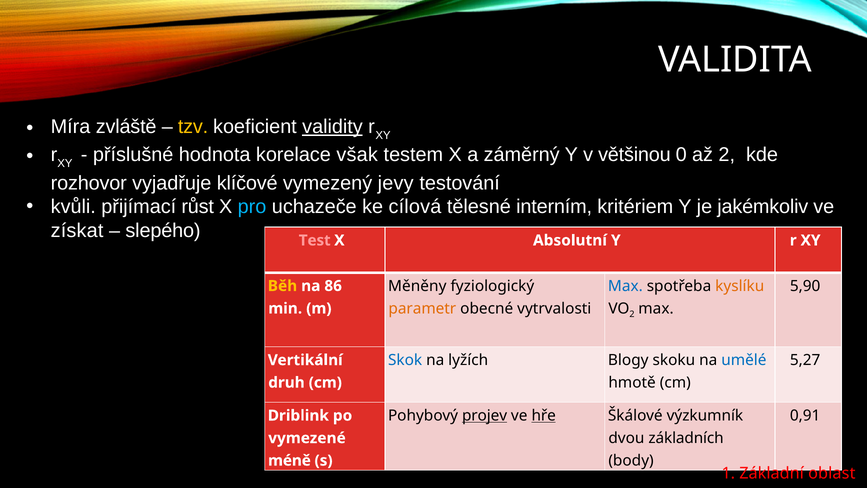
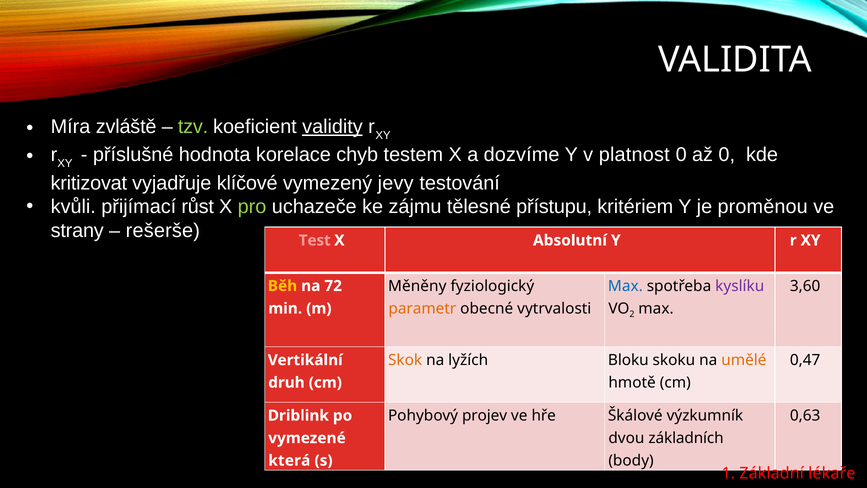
tzv colour: yellow -> light green
však: však -> chyb
záměrný: záměrný -> dozvíme
většinou: většinou -> platnost
až 2: 2 -> 0
rozhovor: rozhovor -> kritizovat
pro colour: light blue -> light green
cílová: cílová -> zájmu
interním: interním -> přístupu
jakémkoliv: jakémkoliv -> proměnou
získat: získat -> strany
slepého: slepého -> rešerše
kyslíku colour: orange -> purple
5,90: 5,90 -> 3,60
86: 86 -> 72
Skok colour: blue -> orange
Blogy: Blogy -> Bloku
umělé colour: blue -> orange
5,27: 5,27 -> 0,47
projev underline: present -> none
hře underline: present -> none
0,91: 0,91 -> 0,63
méně: méně -> která
oblast: oblast -> lékaře
